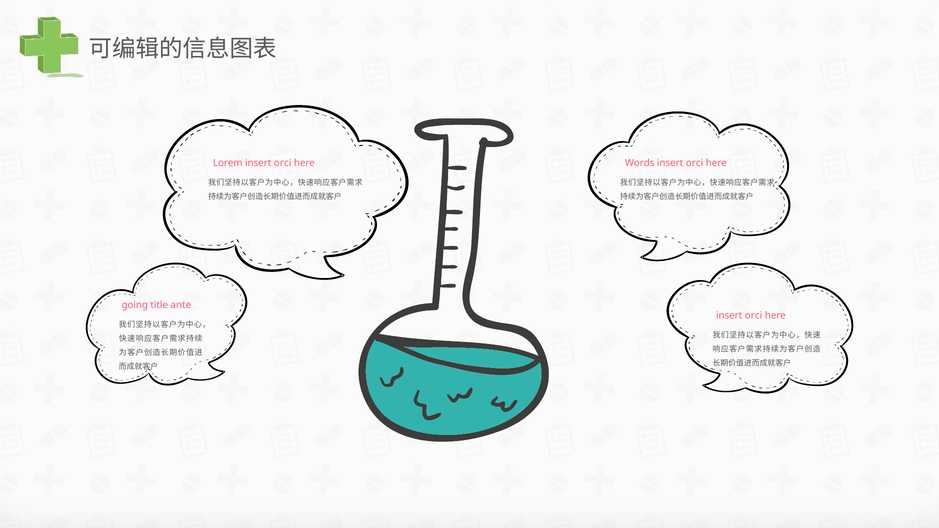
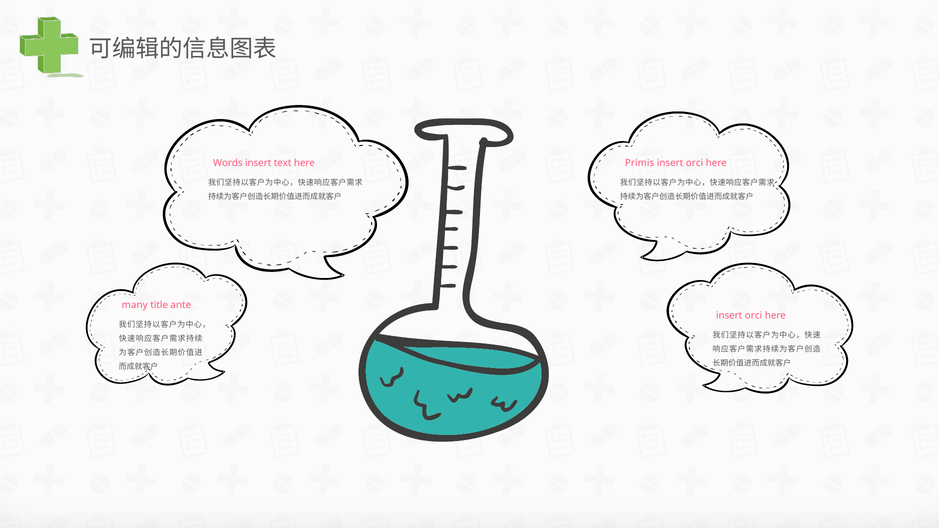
Lorem: Lorem -> Words
orci at (283, 163): orci -> text
Words: Words -> Primis
going: going -> many
